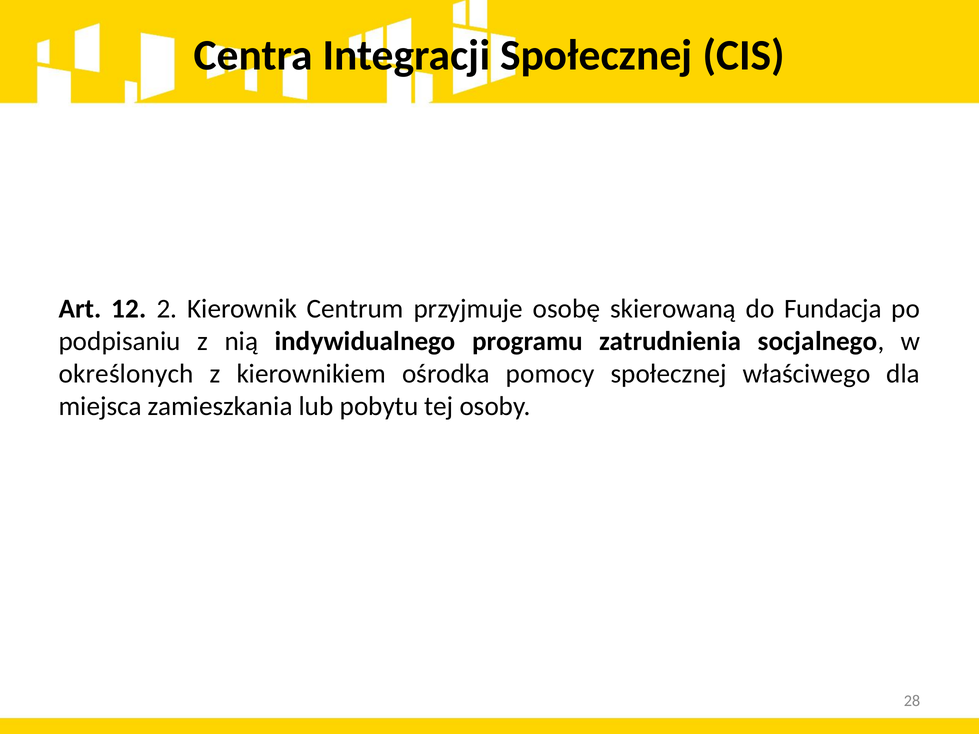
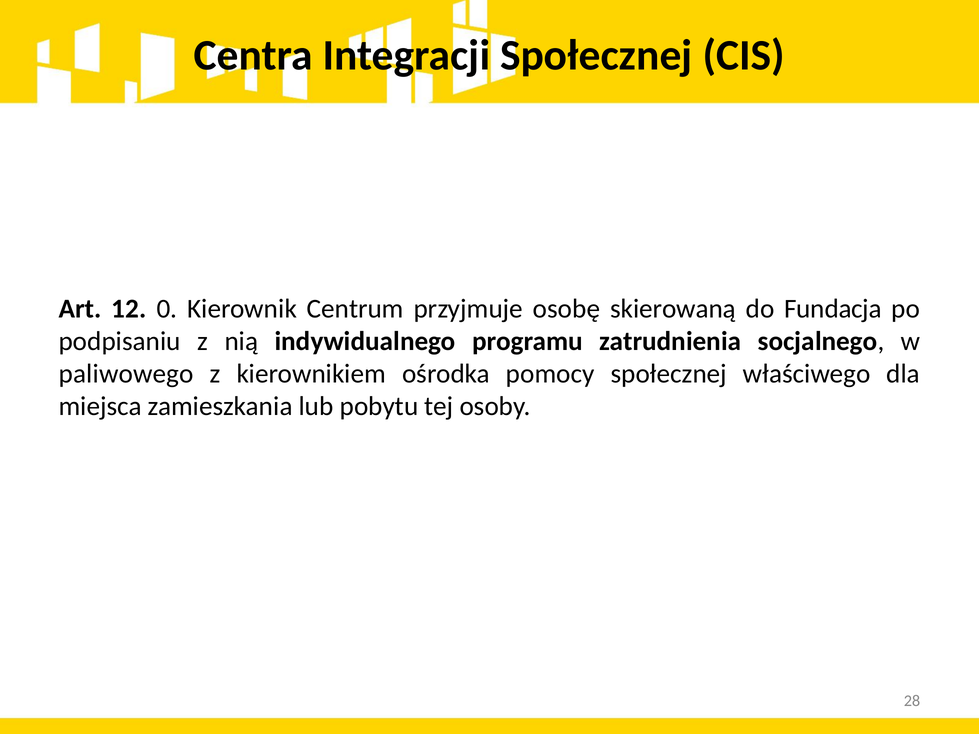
2: 2 -> 0
określonych: określonych -> paliwowego
